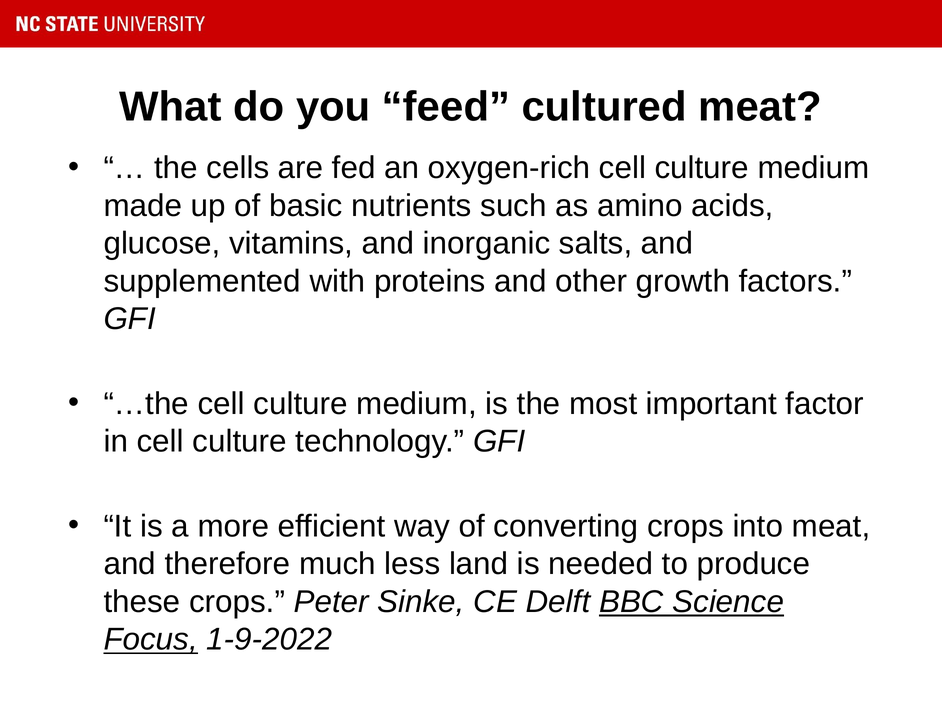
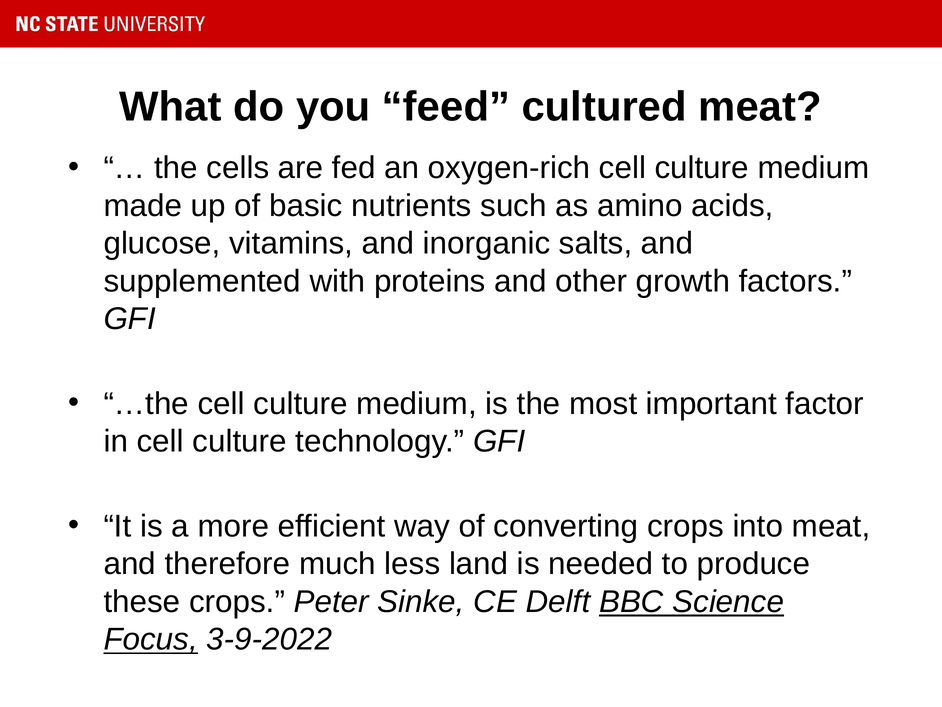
1-9-2022: 1-9-2022 -> 3-9-2022
